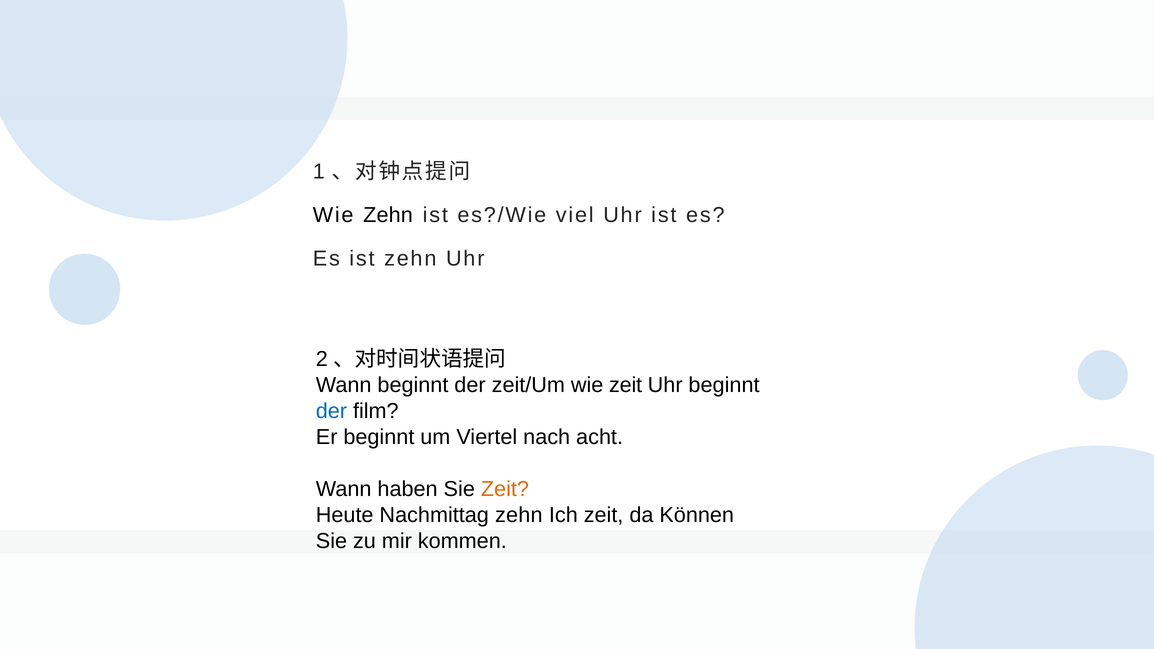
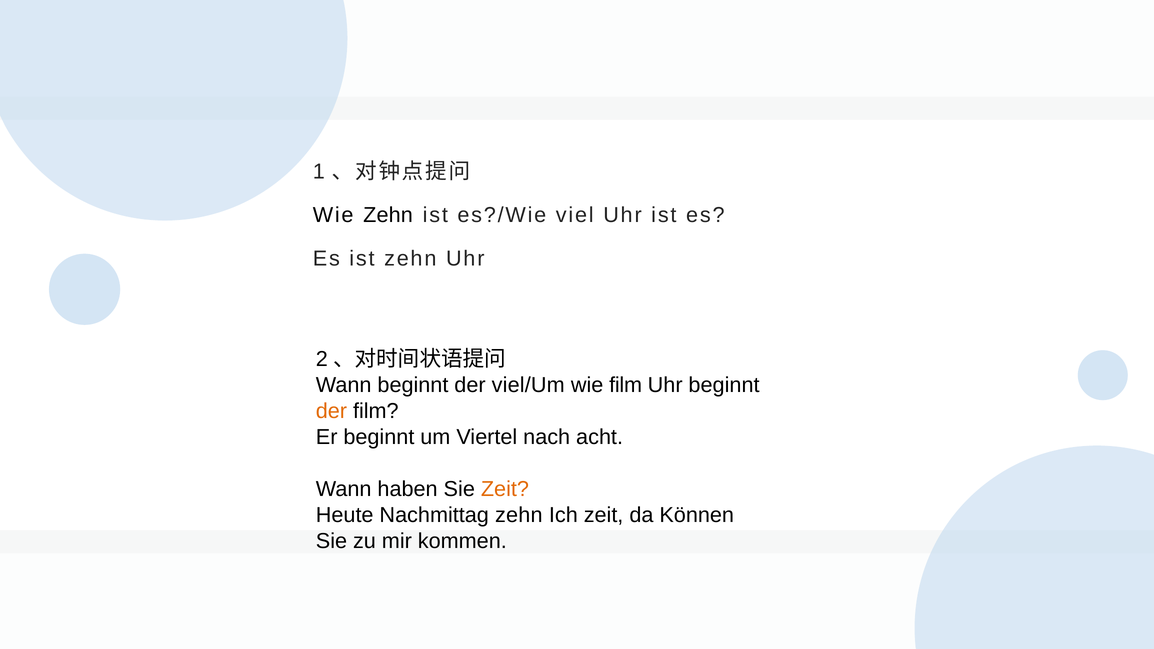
zeit/Um: zeit/Um -> viel/Um
wie zeit: zeit -> film
der at (331, 411) colour: blue -> orange
